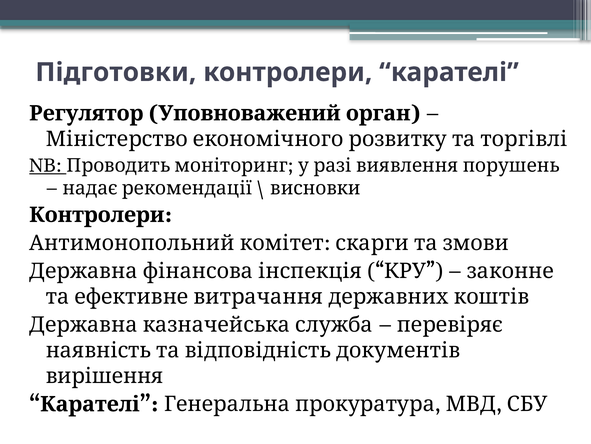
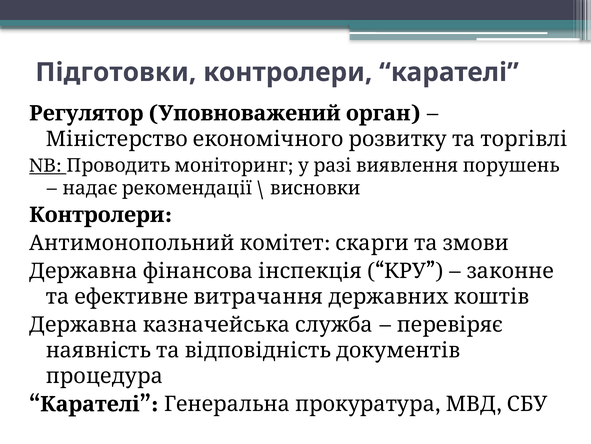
вирішення: вирішення -> процедура
